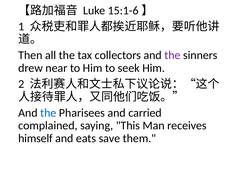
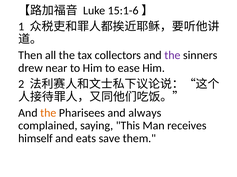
seek: seek -> ease
the at (48, 113) colour: blue -> orange
carried: carried -> always
